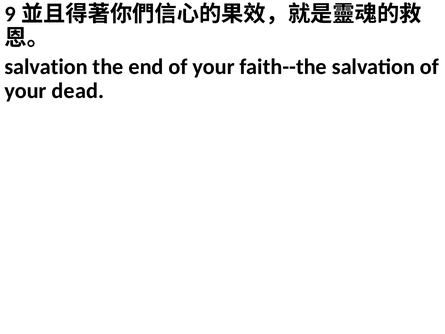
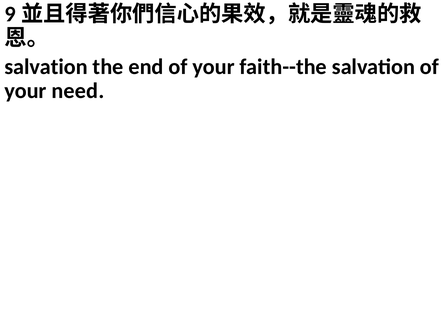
dead: dead -> need
